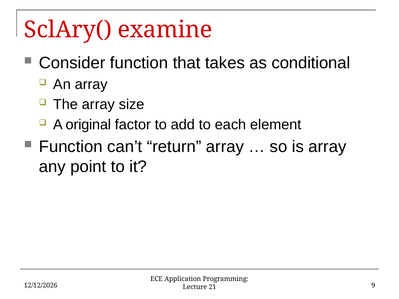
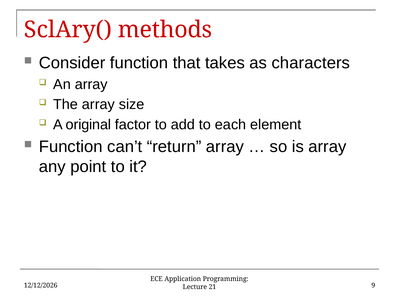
examine: examine -> methods
conditional: conditional -> characters
